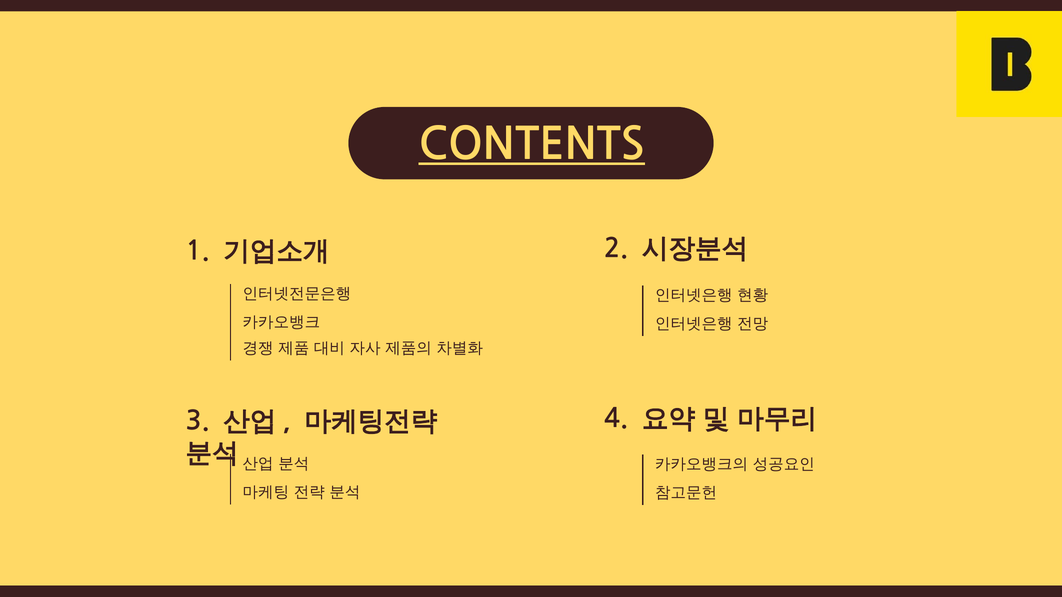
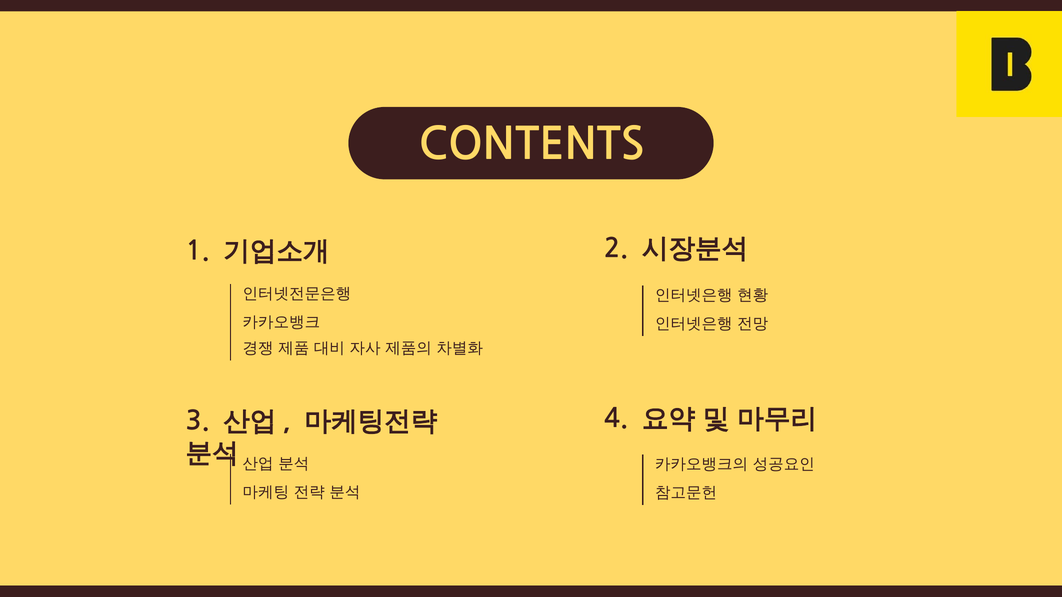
CONTENTS underline: present -> none
